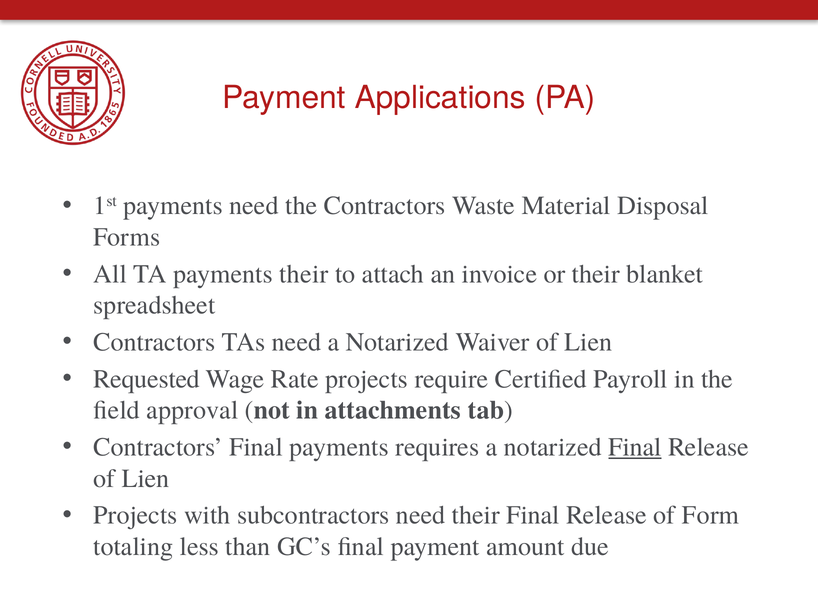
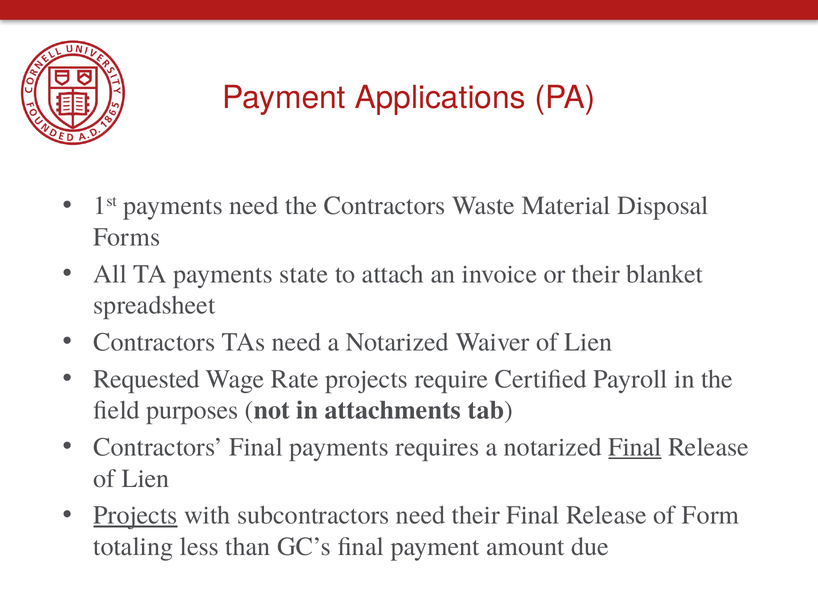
payments their: their -> state
approval: approval -> purposes
Projects at (135, 515) underline: none -> present
